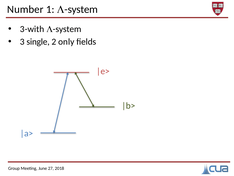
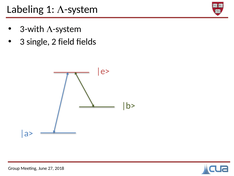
Number: Number -> Labeling
only: only -> field
